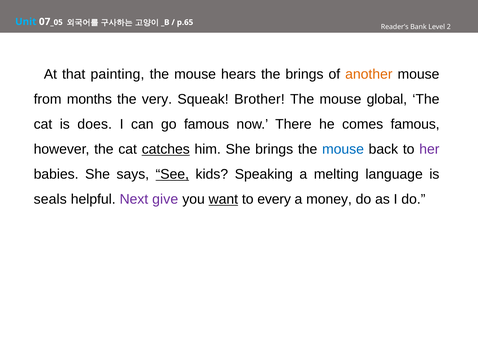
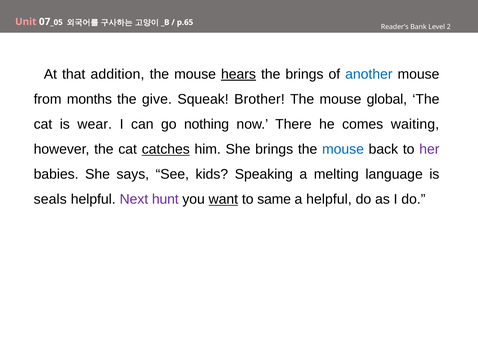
Unit colour: light blue -> pink
painting: painting -> addition
hears underline: none -> present
another colour: orange -> blue
very: very -> give
does: does -> wear
go famous: famous -> nothing
comes famous: famous -> waiting
See underline: present -> none
give: give -> hunt
every: every -> same
a money: money -> helpful
